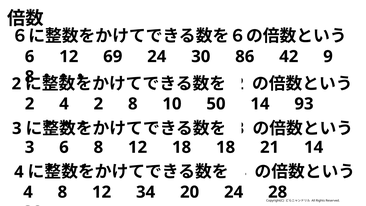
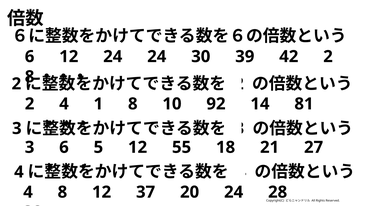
12 69: 69 -> 24
86: 86 -> 39
42 9: 9 -> 2
4 2: 2 -> 1
50: 50 -> 92
93: 93 -> 81
6 8: 8 -> 5
12 18: 18 -> 55
21 14: 14 -> 27
34: 34 -> 37
